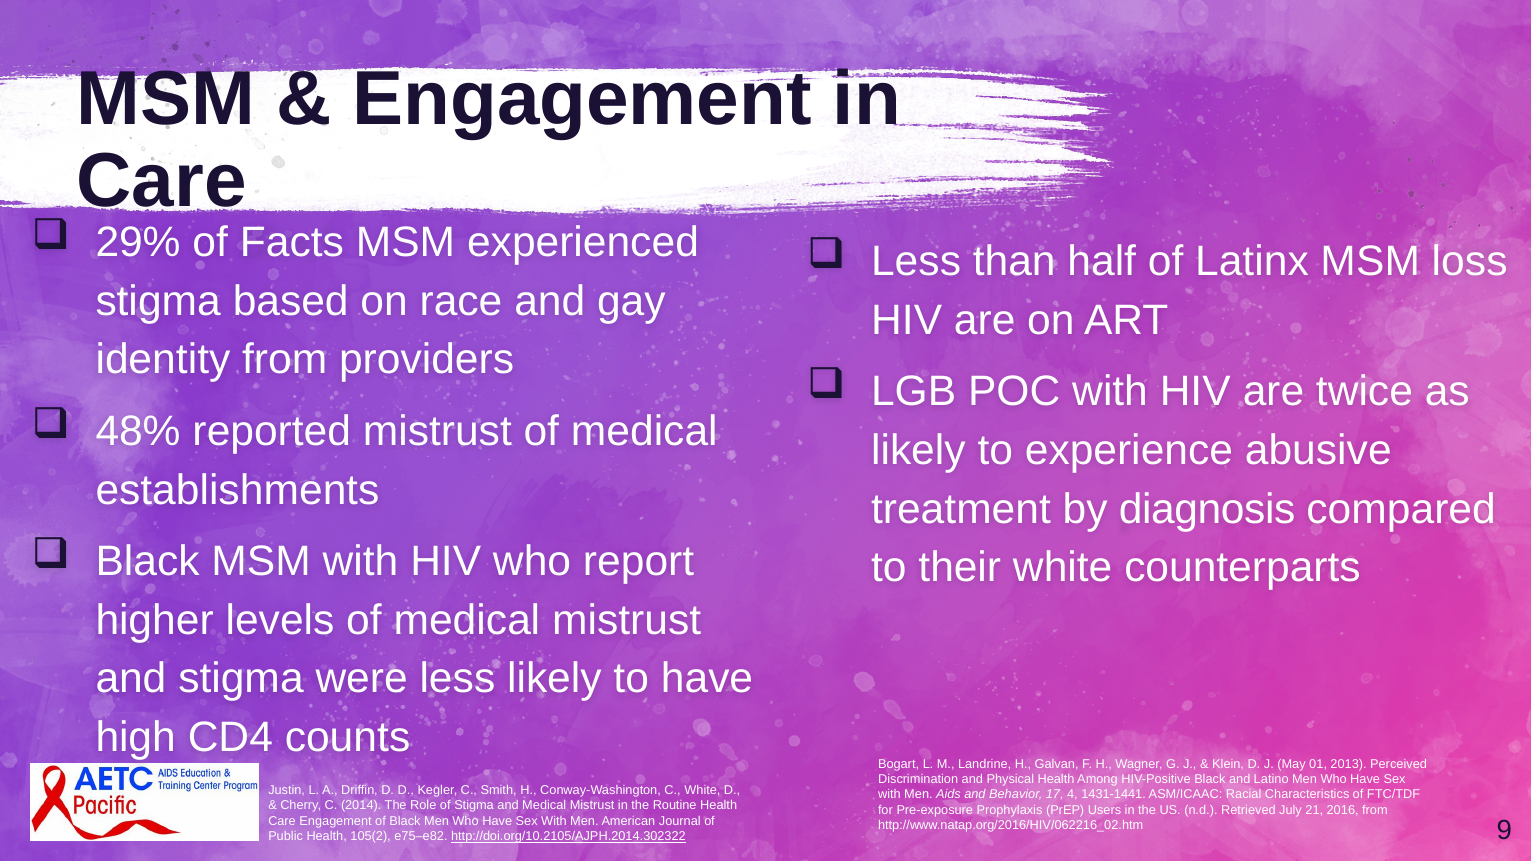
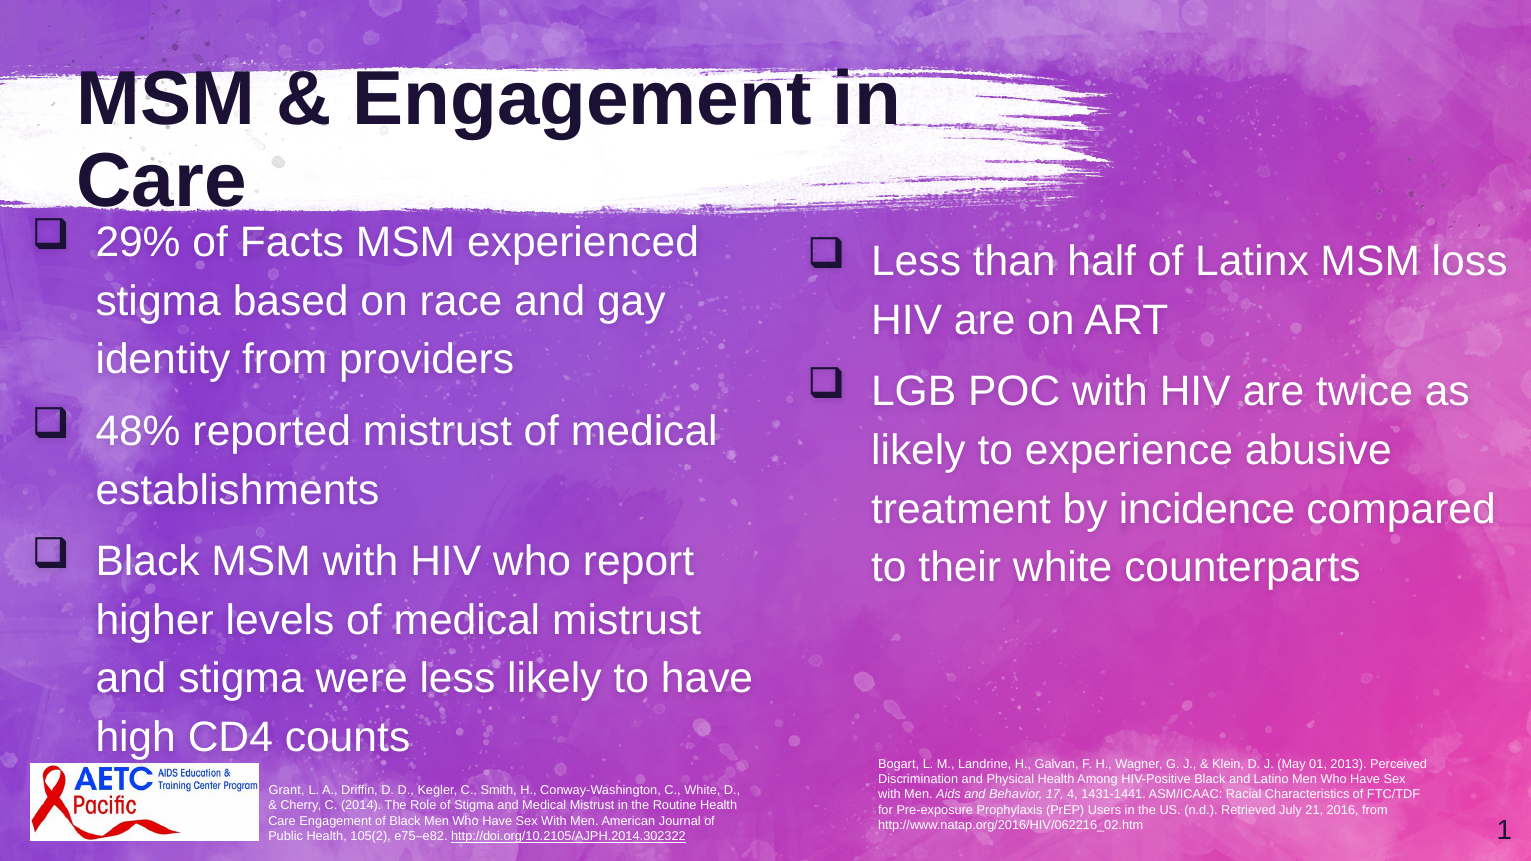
diagnosis: diagnosis -> incidence
Justin: Justin -> Grant
9: 9 -> 1
